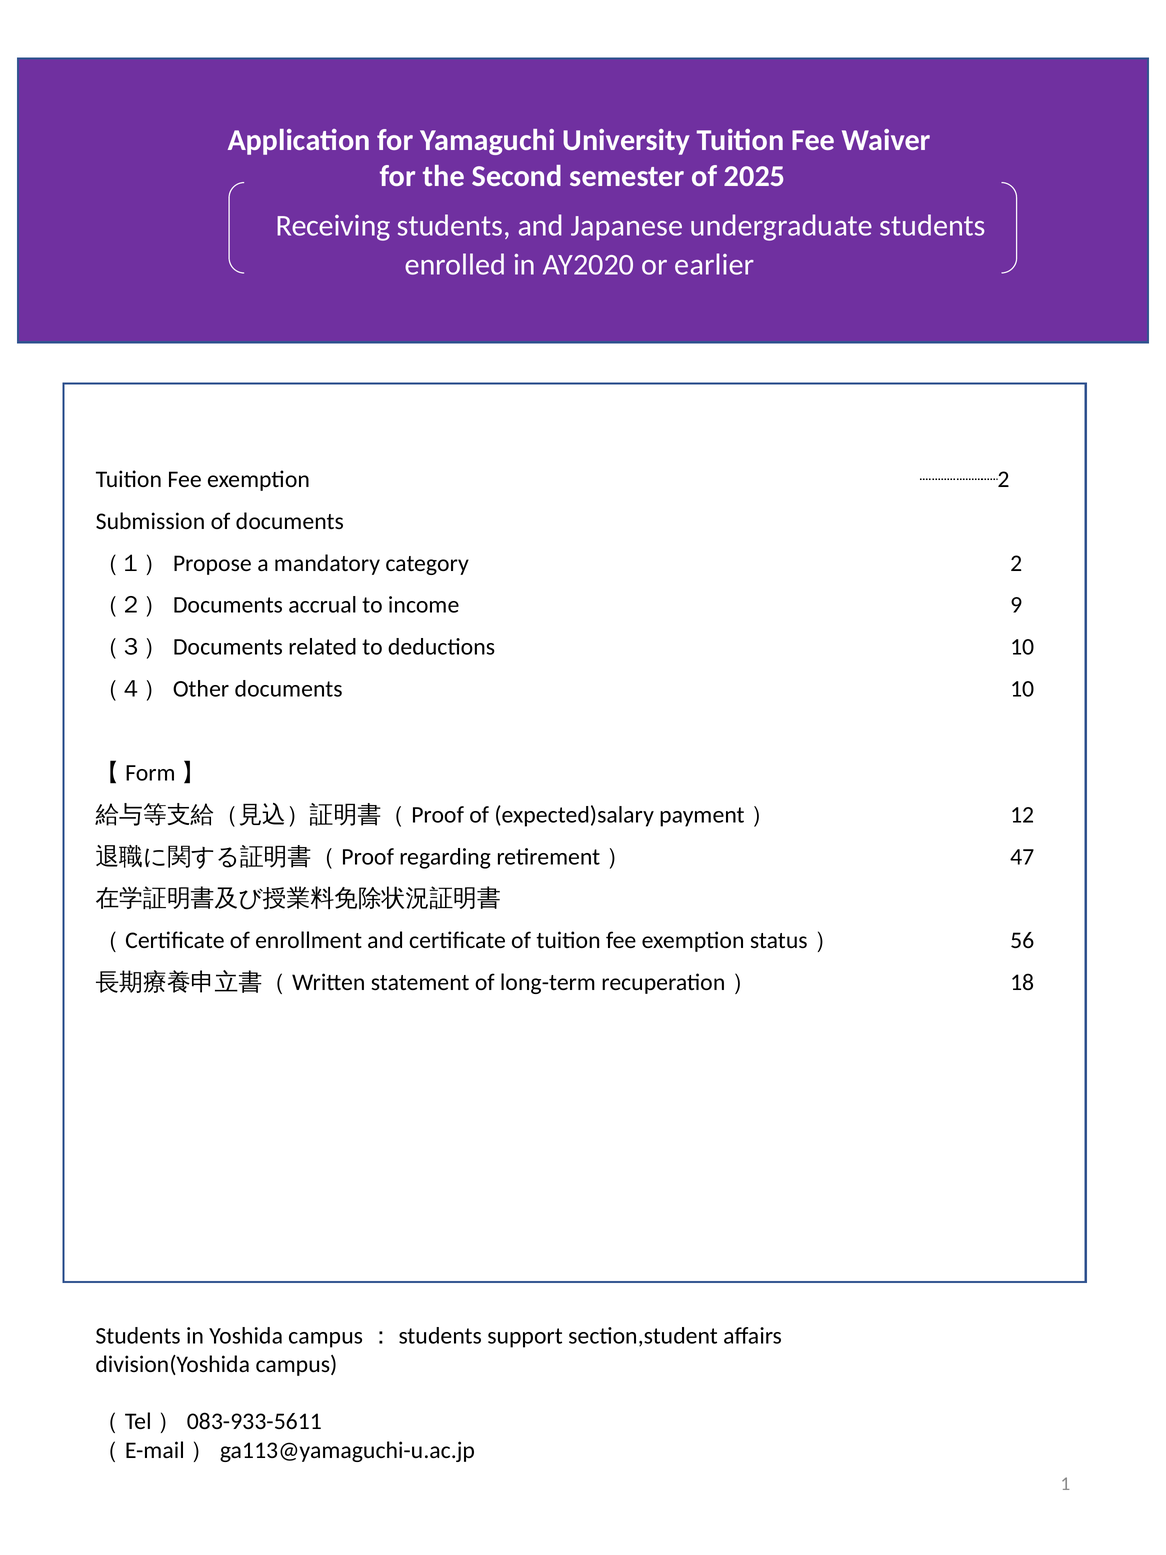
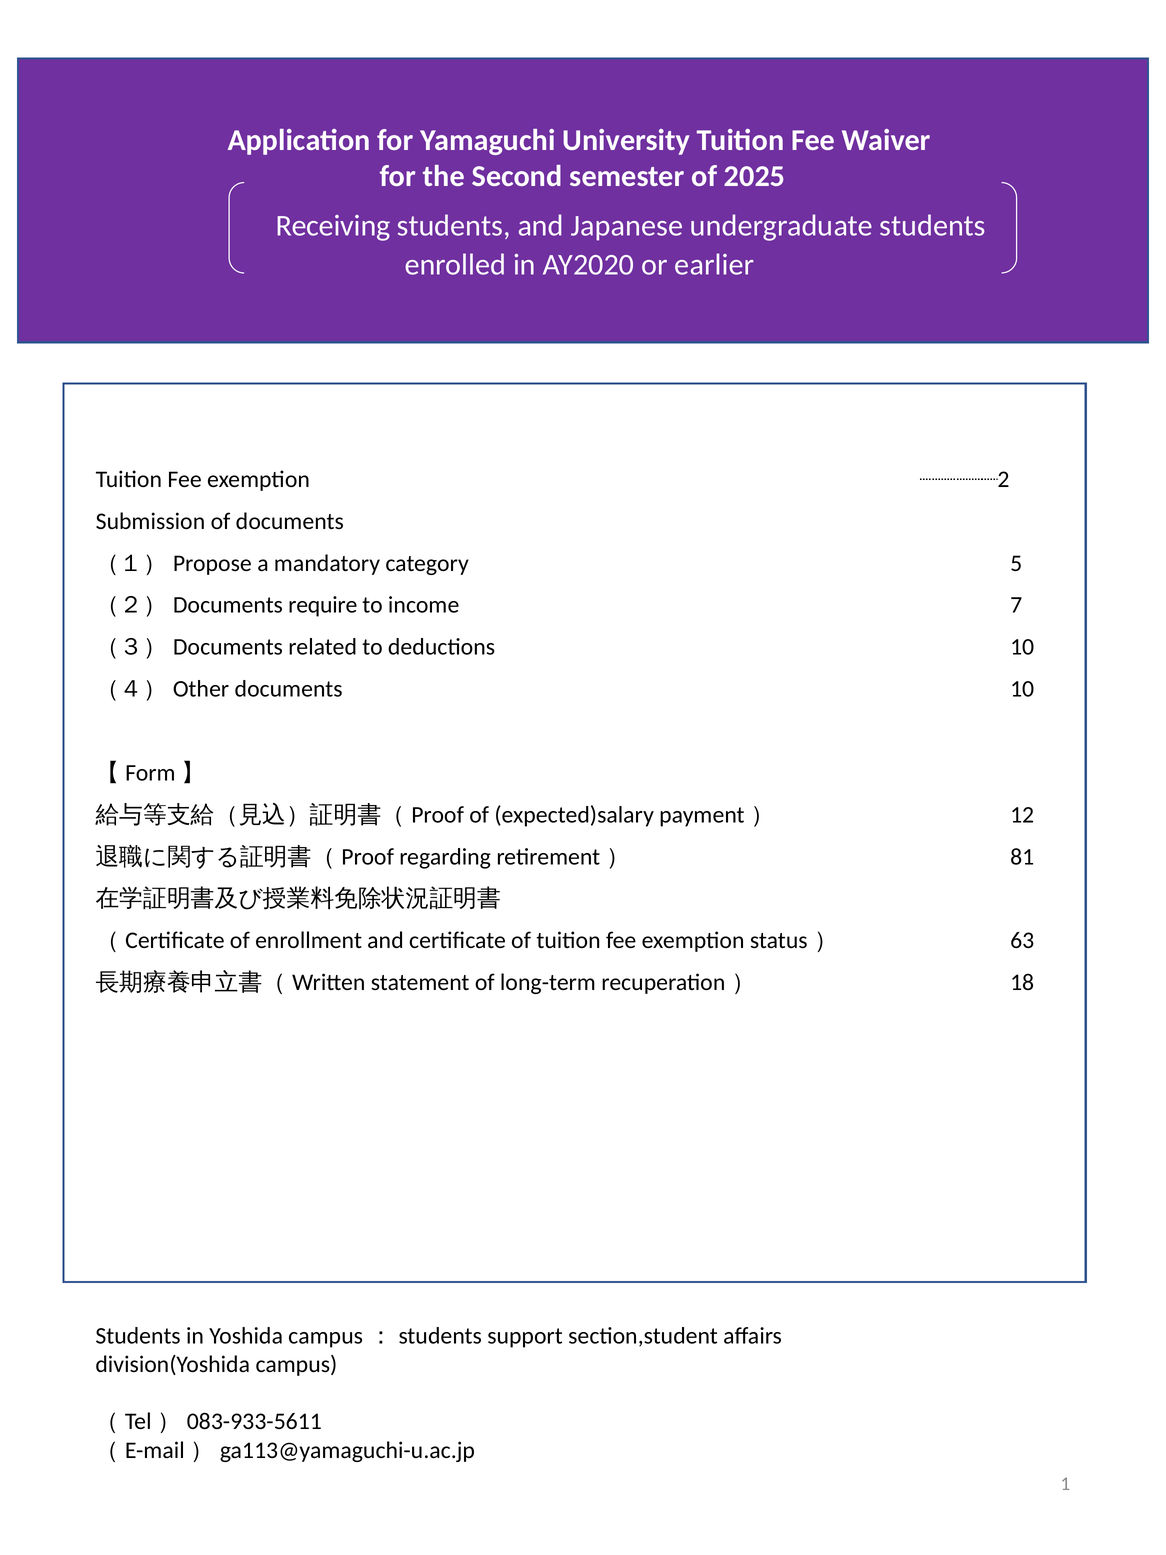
category 2: 2 -> 5
accrual: accrual -> require
9: 9 -> 7
47: 47 -> 81
56: 56 -> 63
